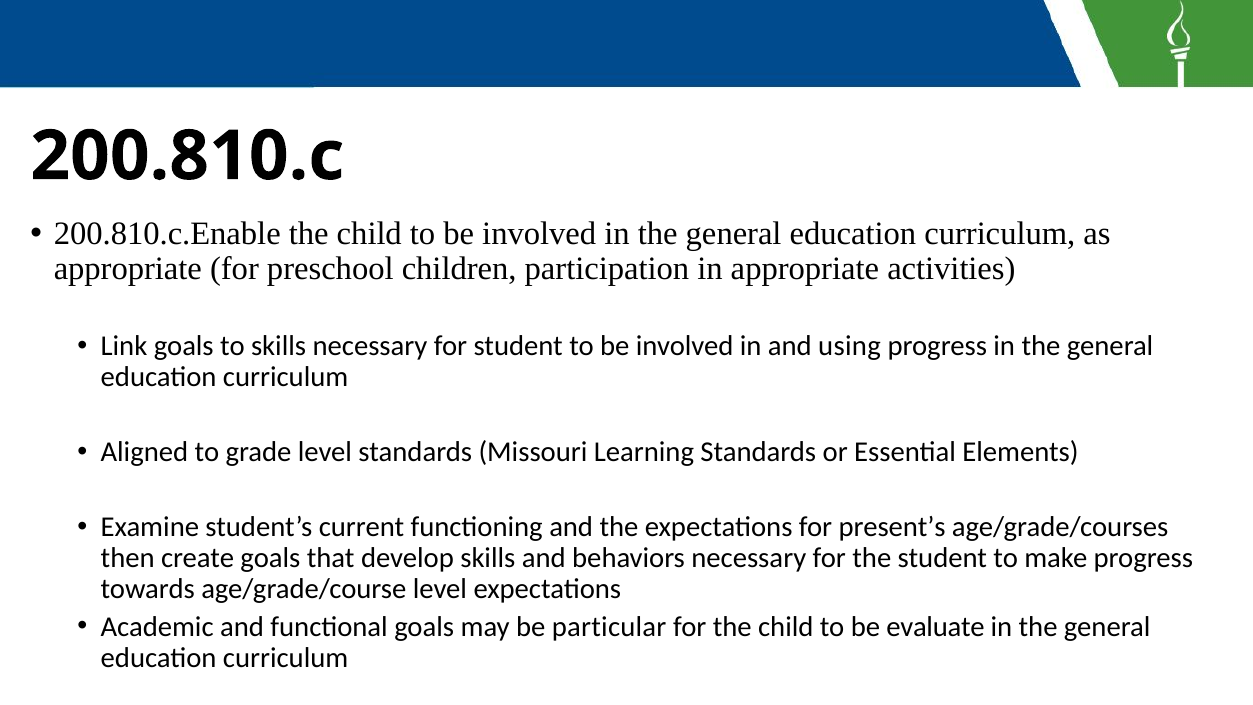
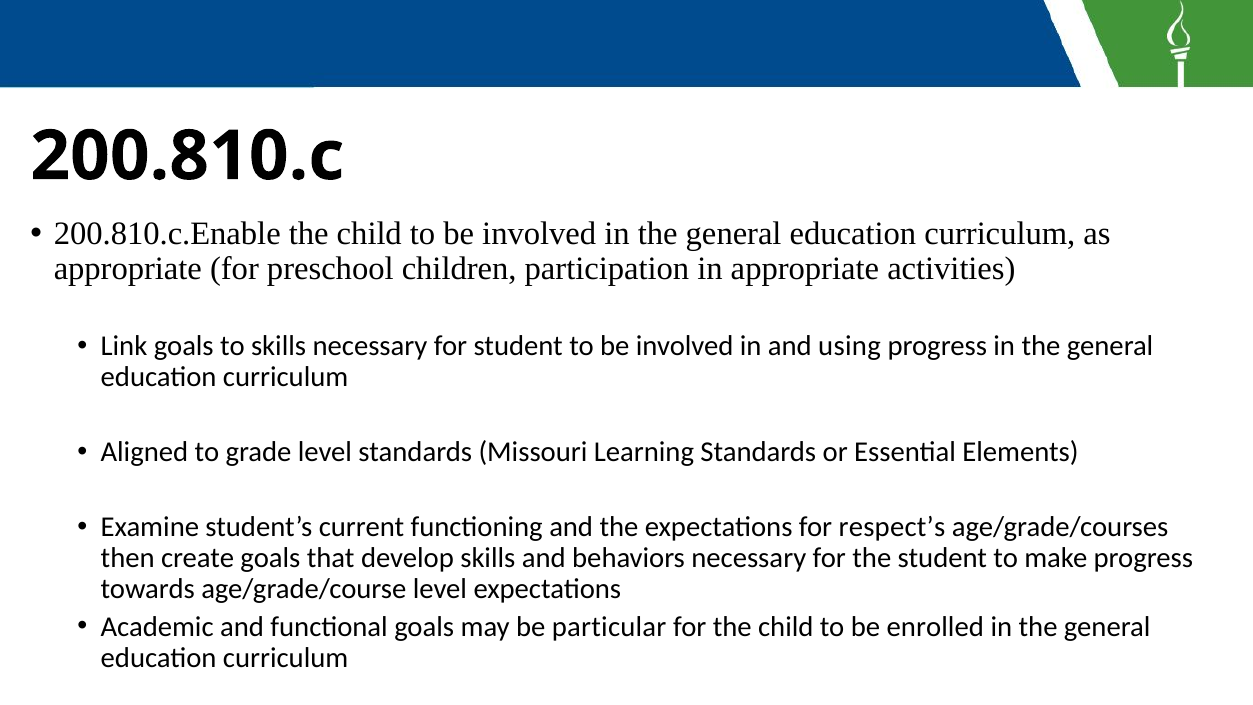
present’s: present’s -> respect’s
evaluate: evaluate -> enrolled
